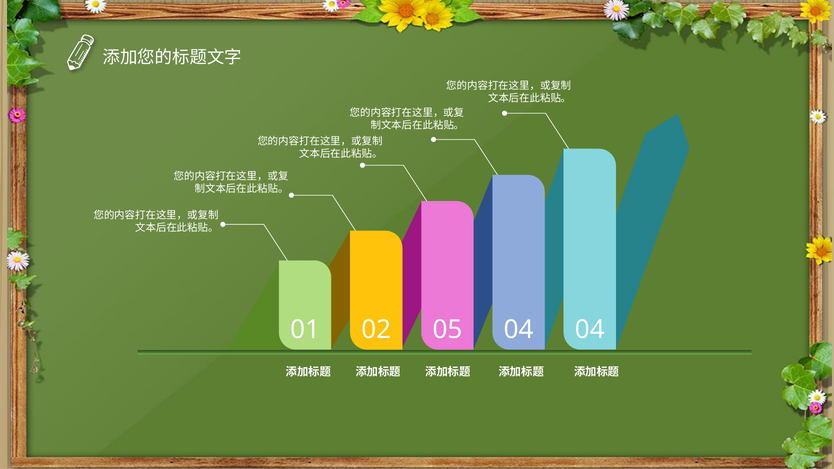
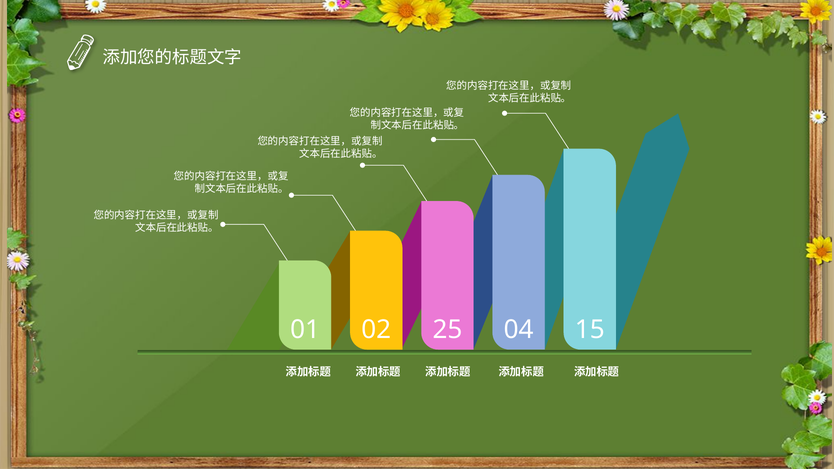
05: 05 -> 25
04 04: 04 -> 15
